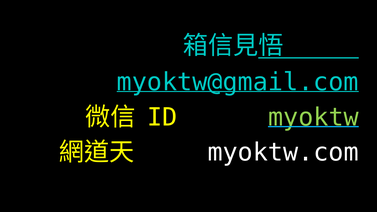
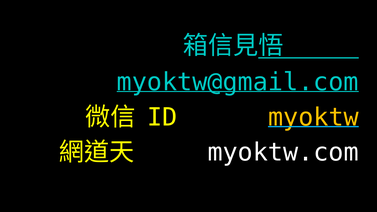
myoktw colour: light green -> yellow
